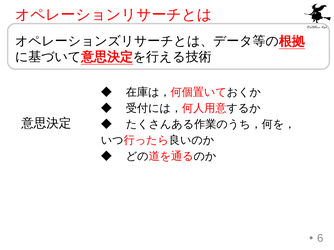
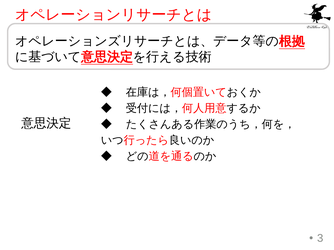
6: 6 -> 3
